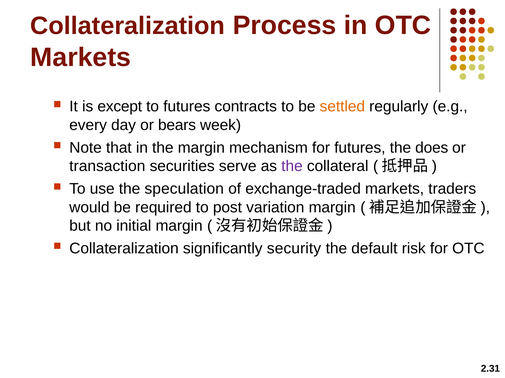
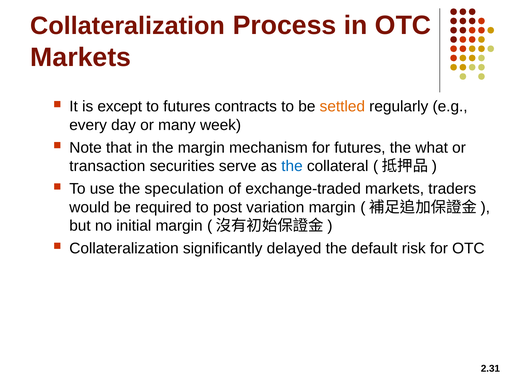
bears: bears -> many
does: does -> what
the at (292, 167) colour: purple -> blue
security: security -> delayed
